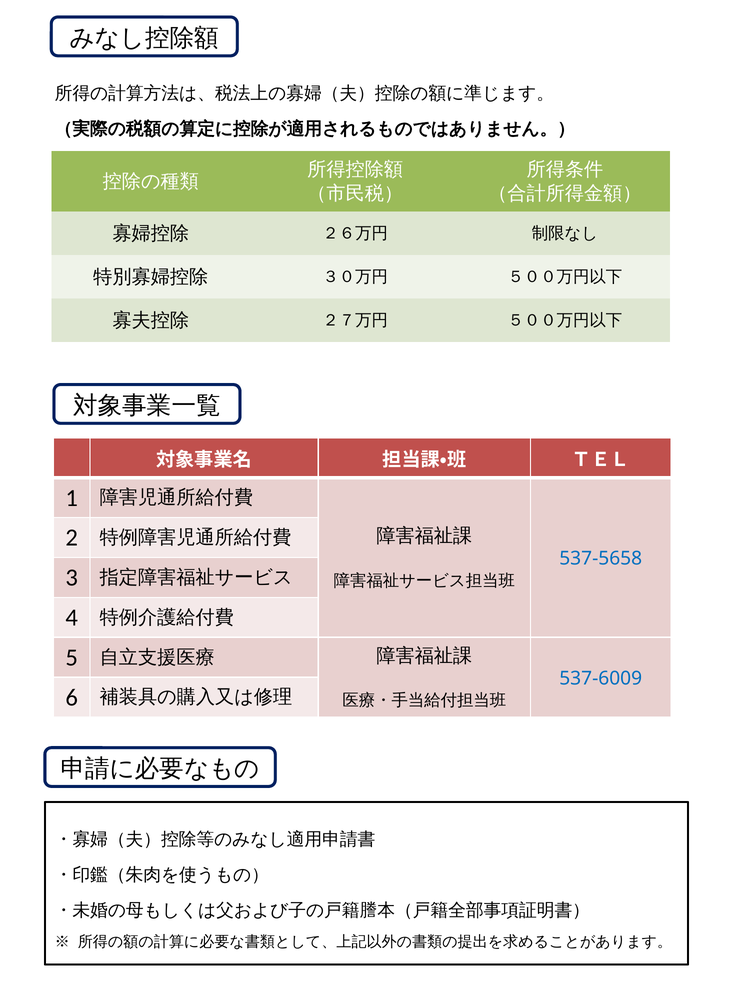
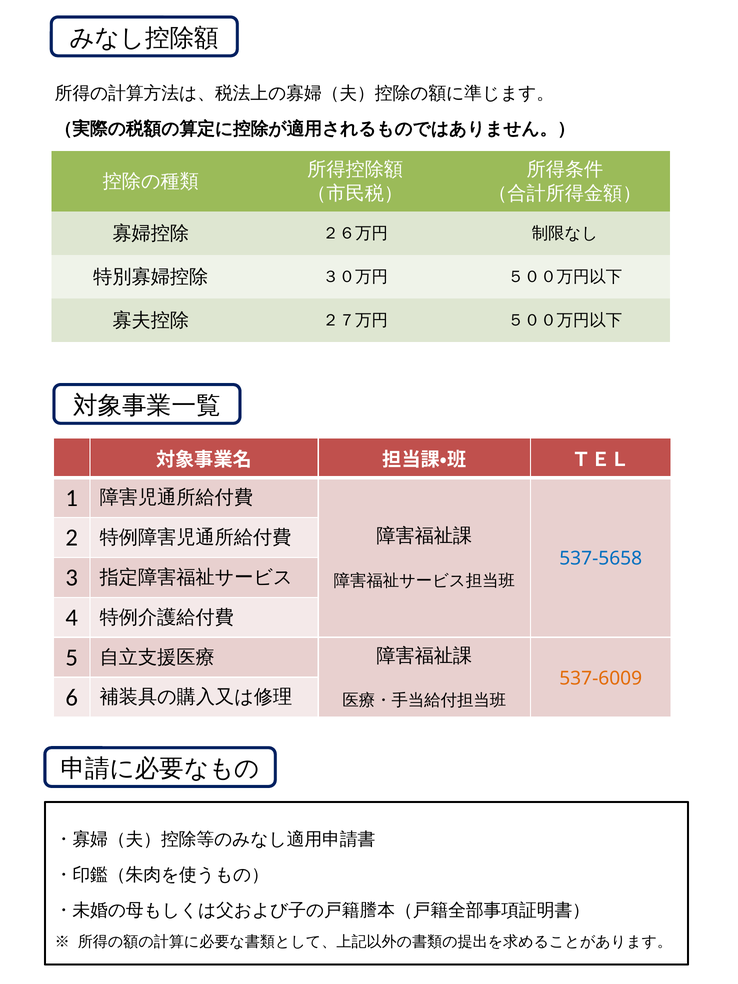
537-6009 colour: blue -> orange
